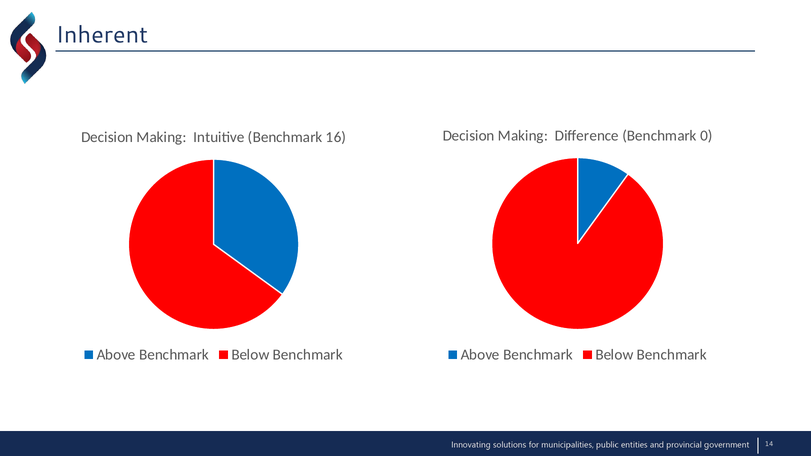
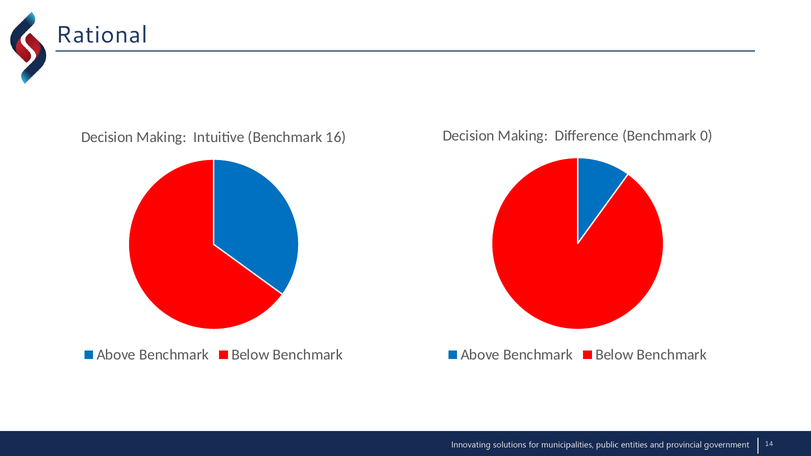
Inherent: Inherent -> Rational
